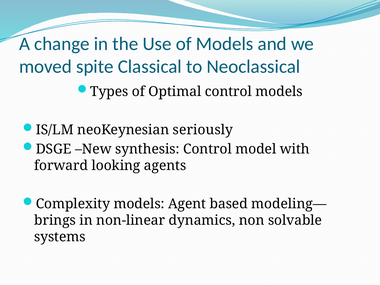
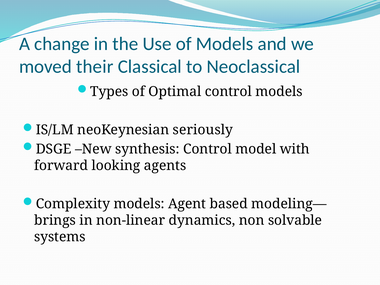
spite: spite -> their
